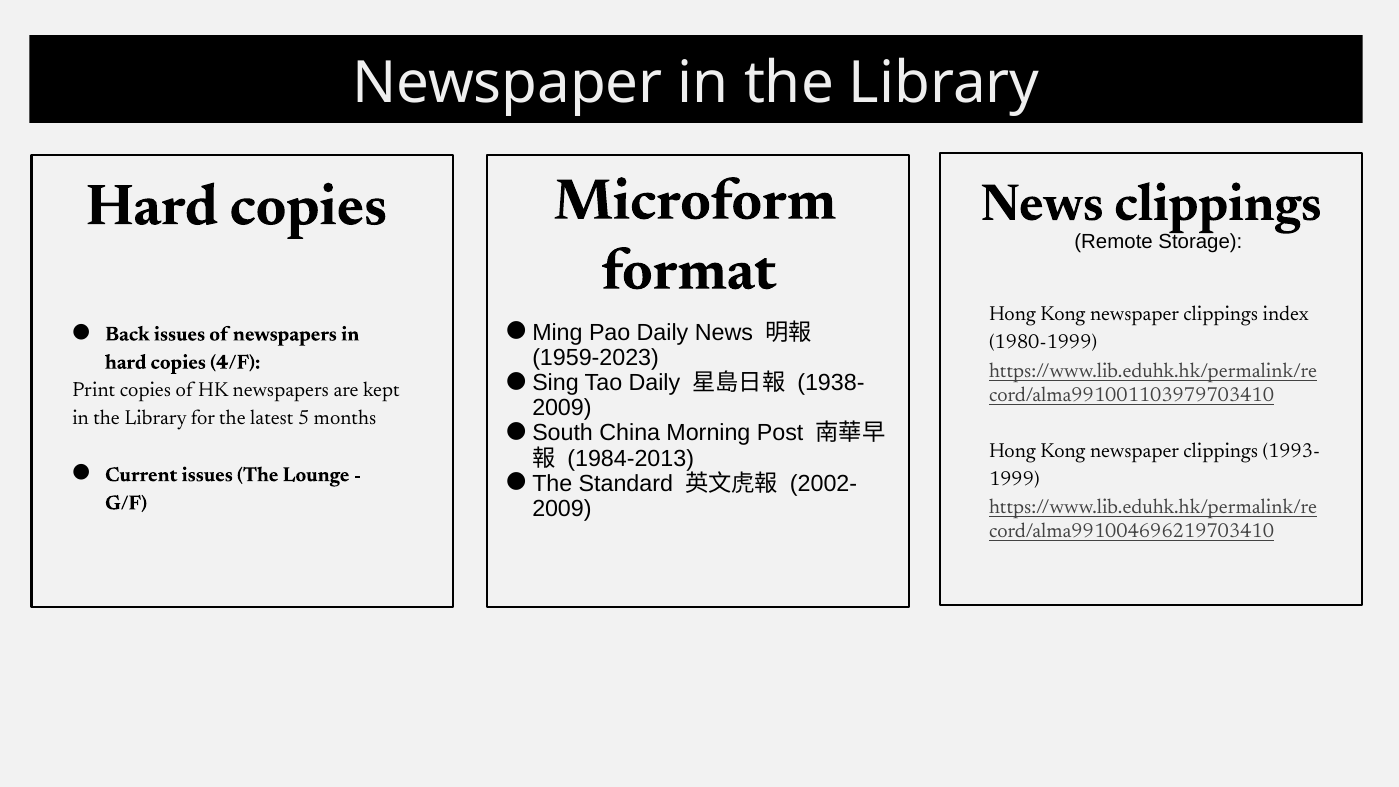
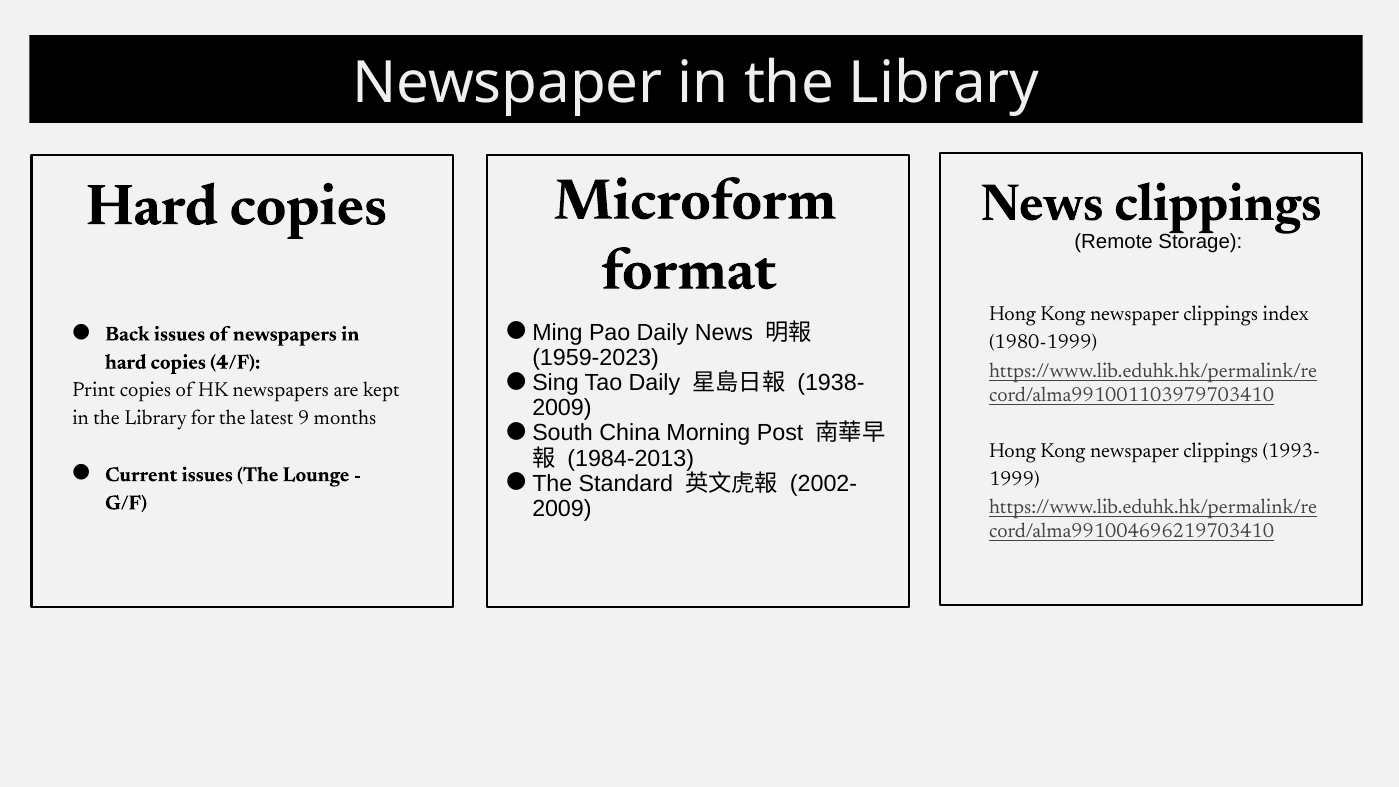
5: 5 -> 9
